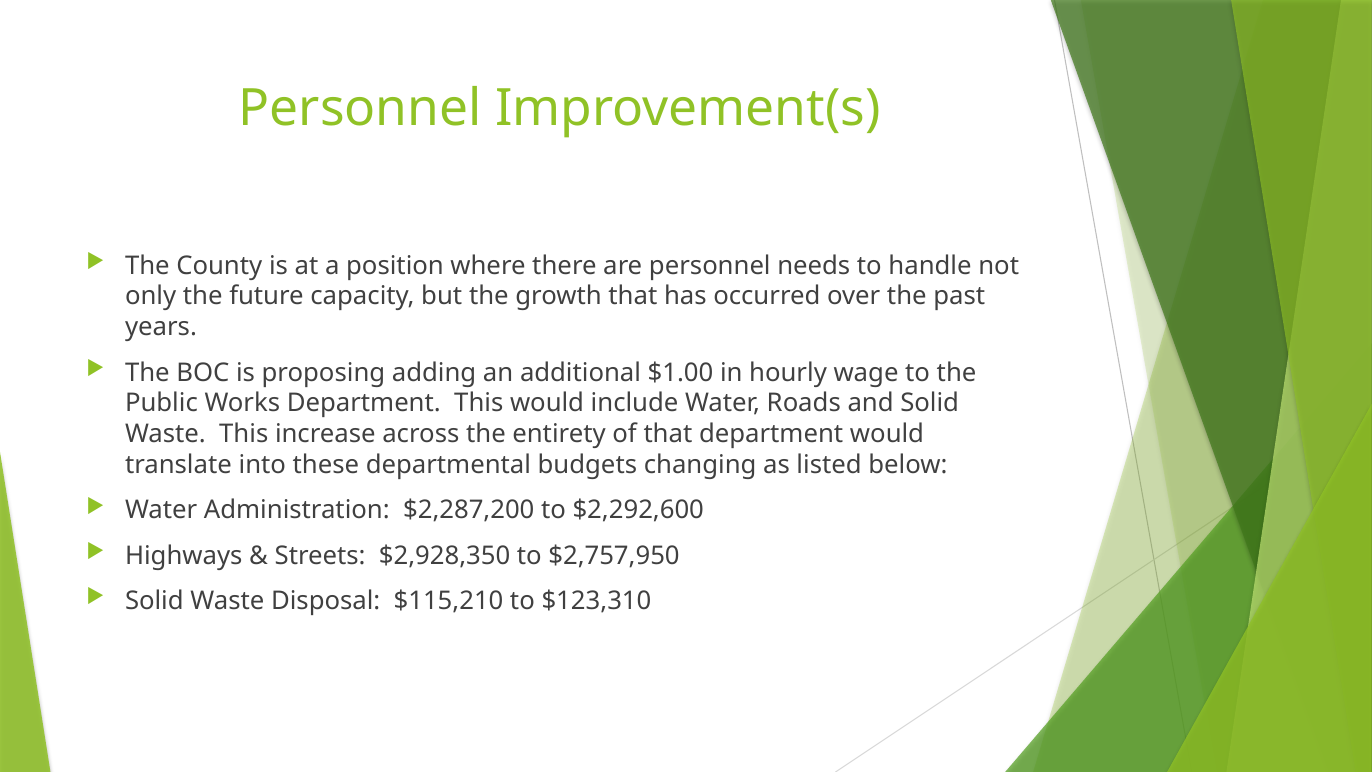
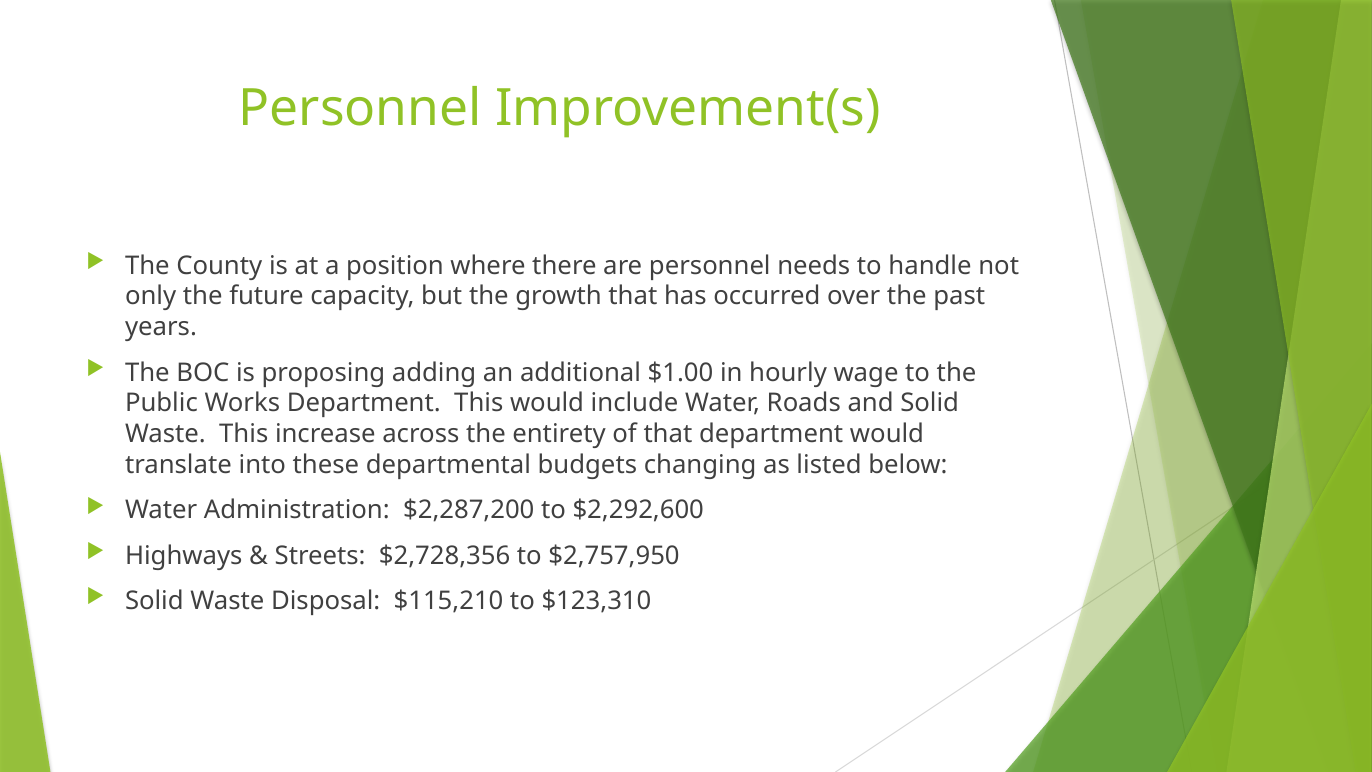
$2,928,350: $2,928,350 -> $2,728,356
